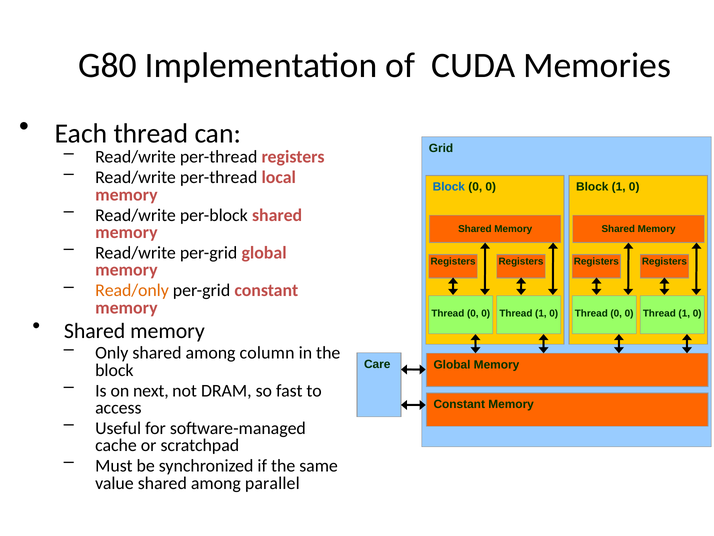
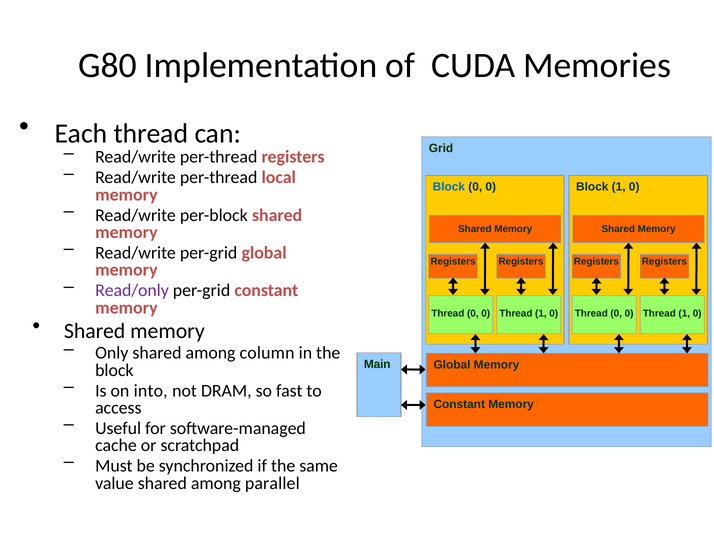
Read/only colour: orange -> purple
Care: Care -> Main
next: next -> into
